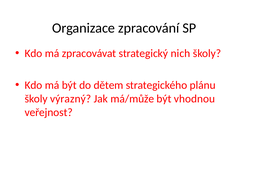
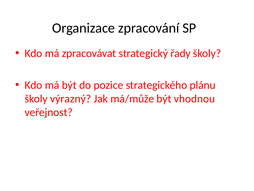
nich: nich -> řady
dětem: dětem -> pozice
